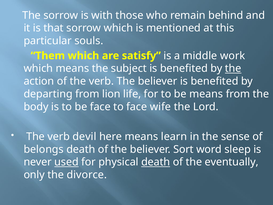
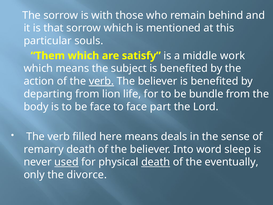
the at (233, 68) underline: present -> none
verb at (101, 81) underline: none -> present
be means: means -> bundle
wife: wife -> part
devil: devil -> filled
learn: learn -> deals
belongs: belongs -> remarry
Sort: Sort -> Into
